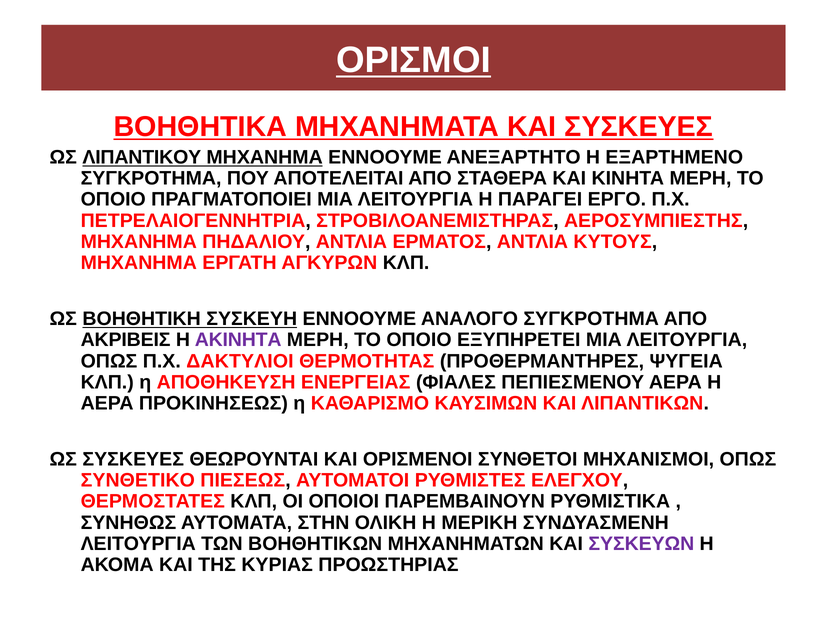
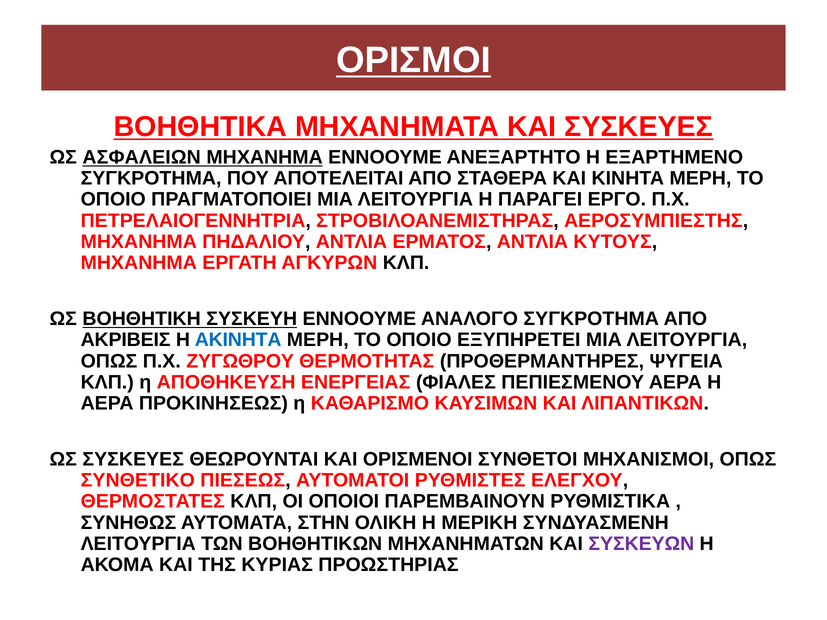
ΛΙΠΑΝΤΙΚΟΥ: ΛΙΠΑΝΤΙΚΟΥ -> ΑΣΦΑΛΕΙΩΝ
ΑΚΙΝΗΤΑ colour: purple -> blue
ΔΑΚΤΥΛΙΟΙ: ΔΑΚΤΥΛΙΟΙ -> ΖΥΓΩΘΡΟΥ
